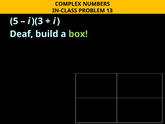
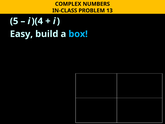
)(3: )(3 -> )(4
Deaf: Deaf -> Easy
box colour: light green -> light blue
